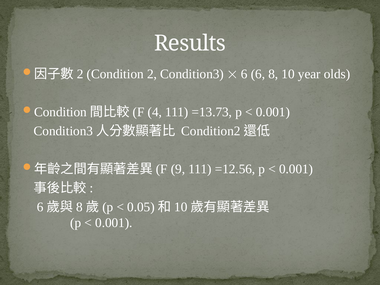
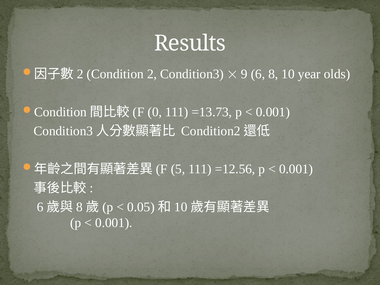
6 at (244, 74): 6 -> 9
4: 4 -> 0
9: 9 -> 5
